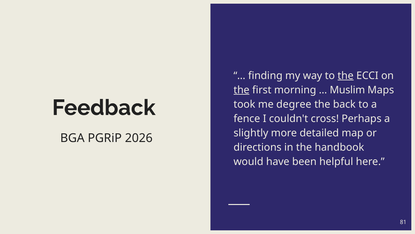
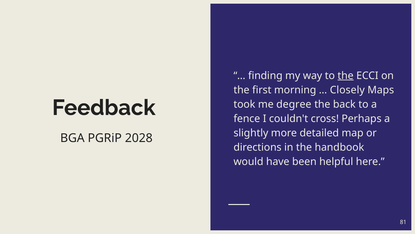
the at (242, 90) underline: present -> none
Muslim: Muslim -> Closely
2026: 2026 -> 2028
